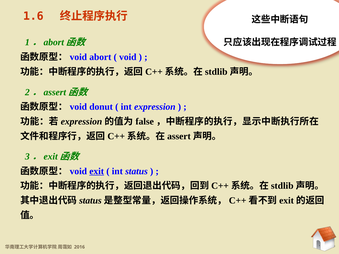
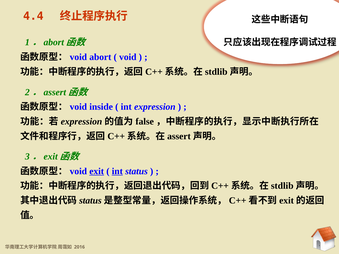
1.6: 1.6 -> 4.4
donut: donut -> inside
int at (117, 171) underline: none -> present
